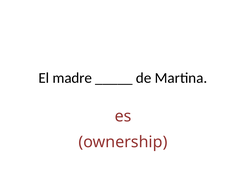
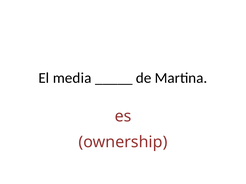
madre: madre -> media
